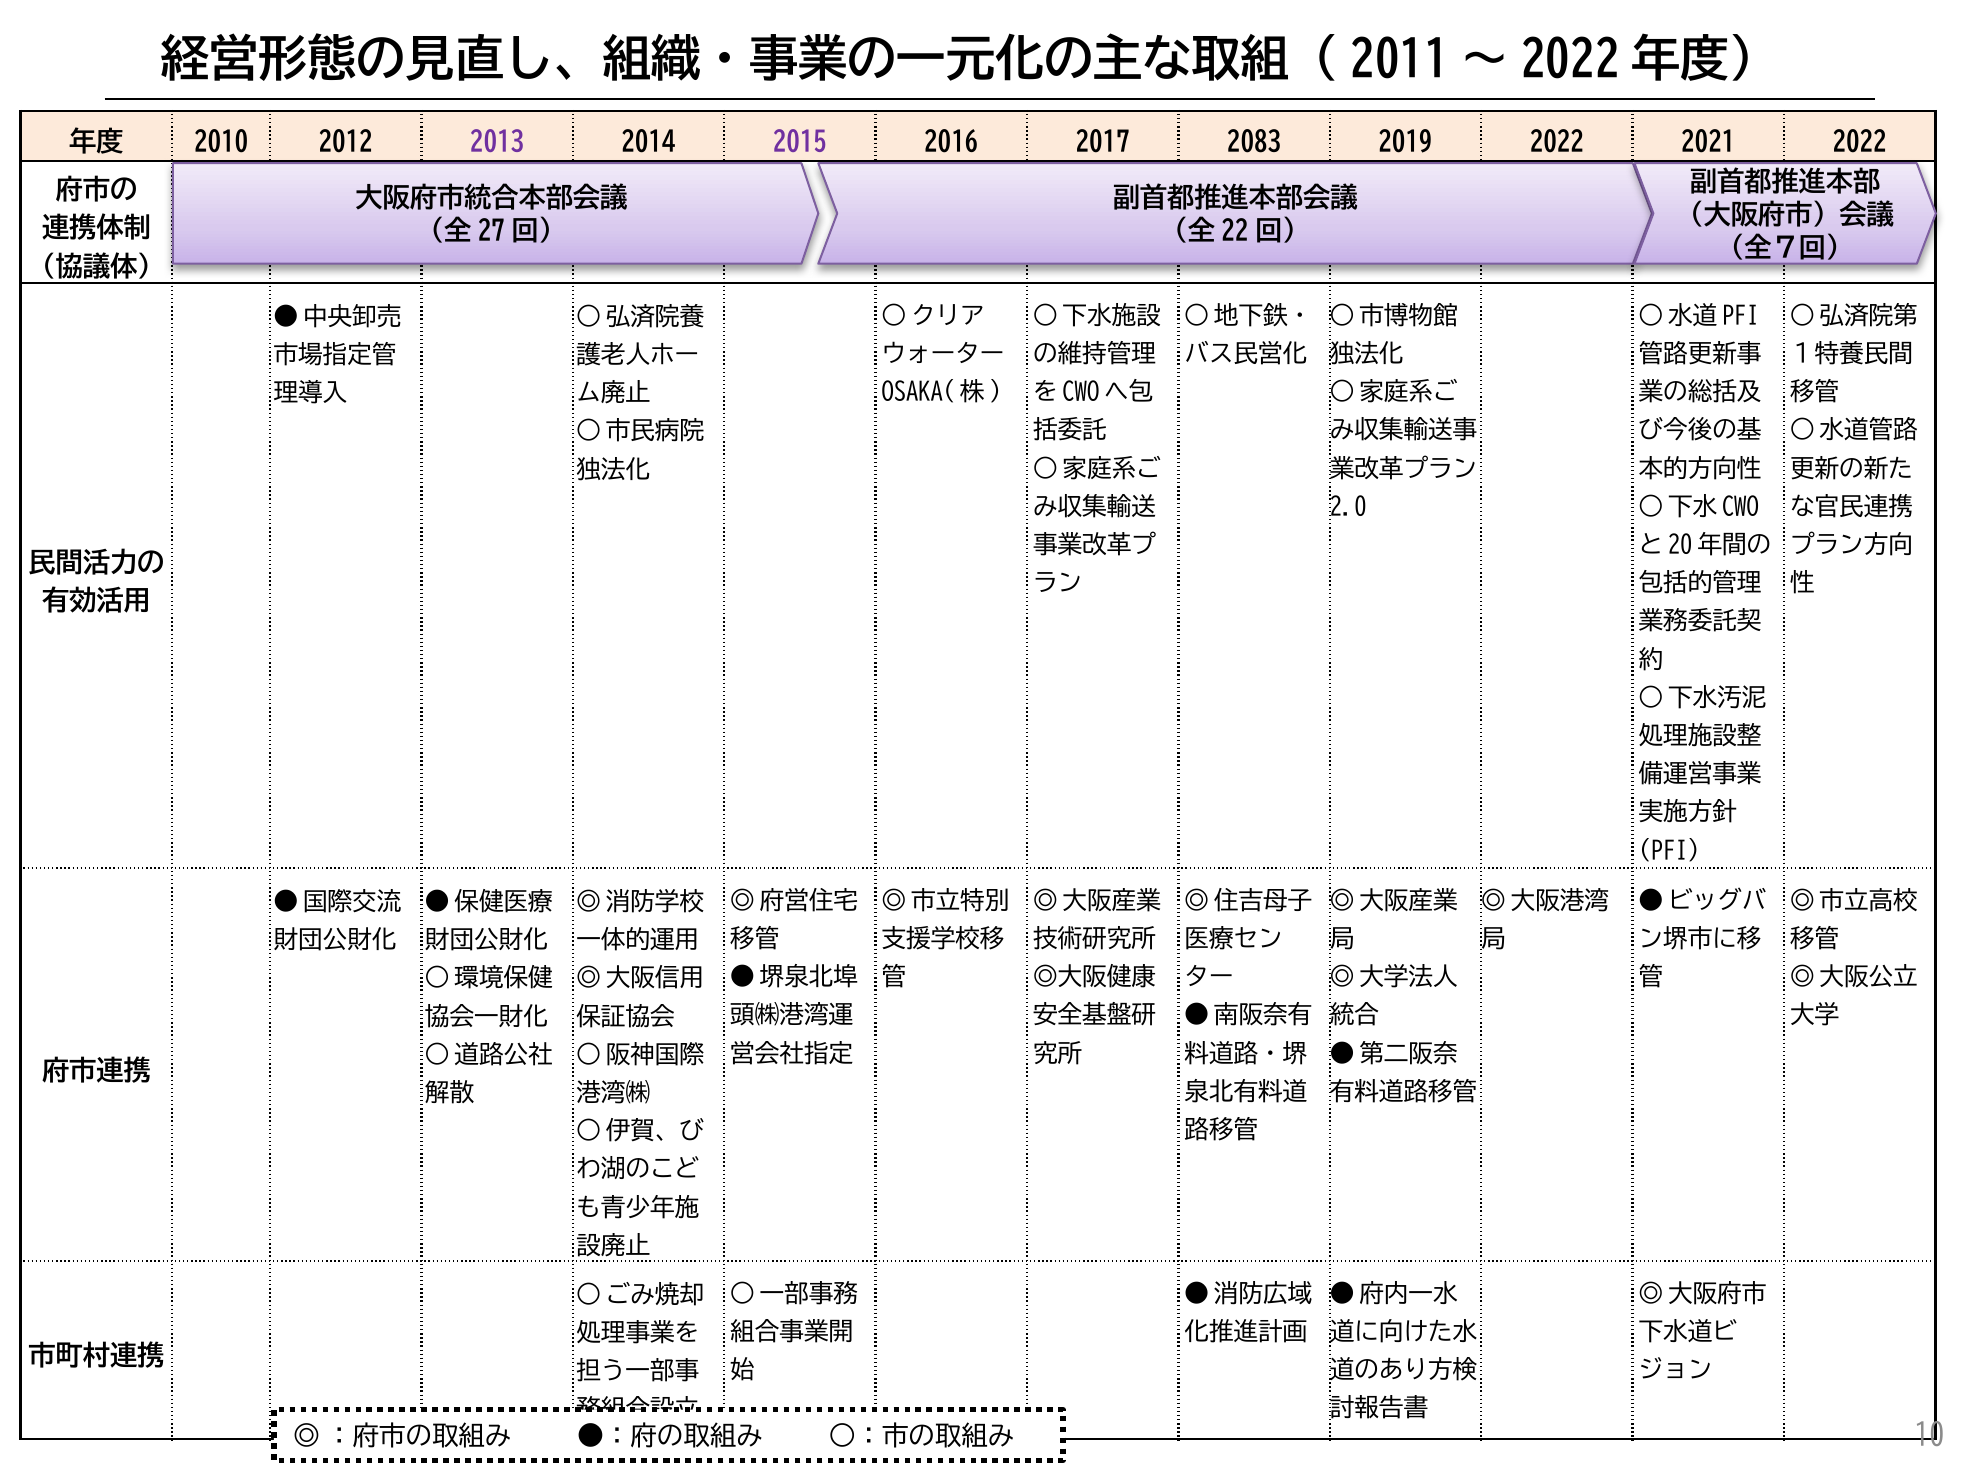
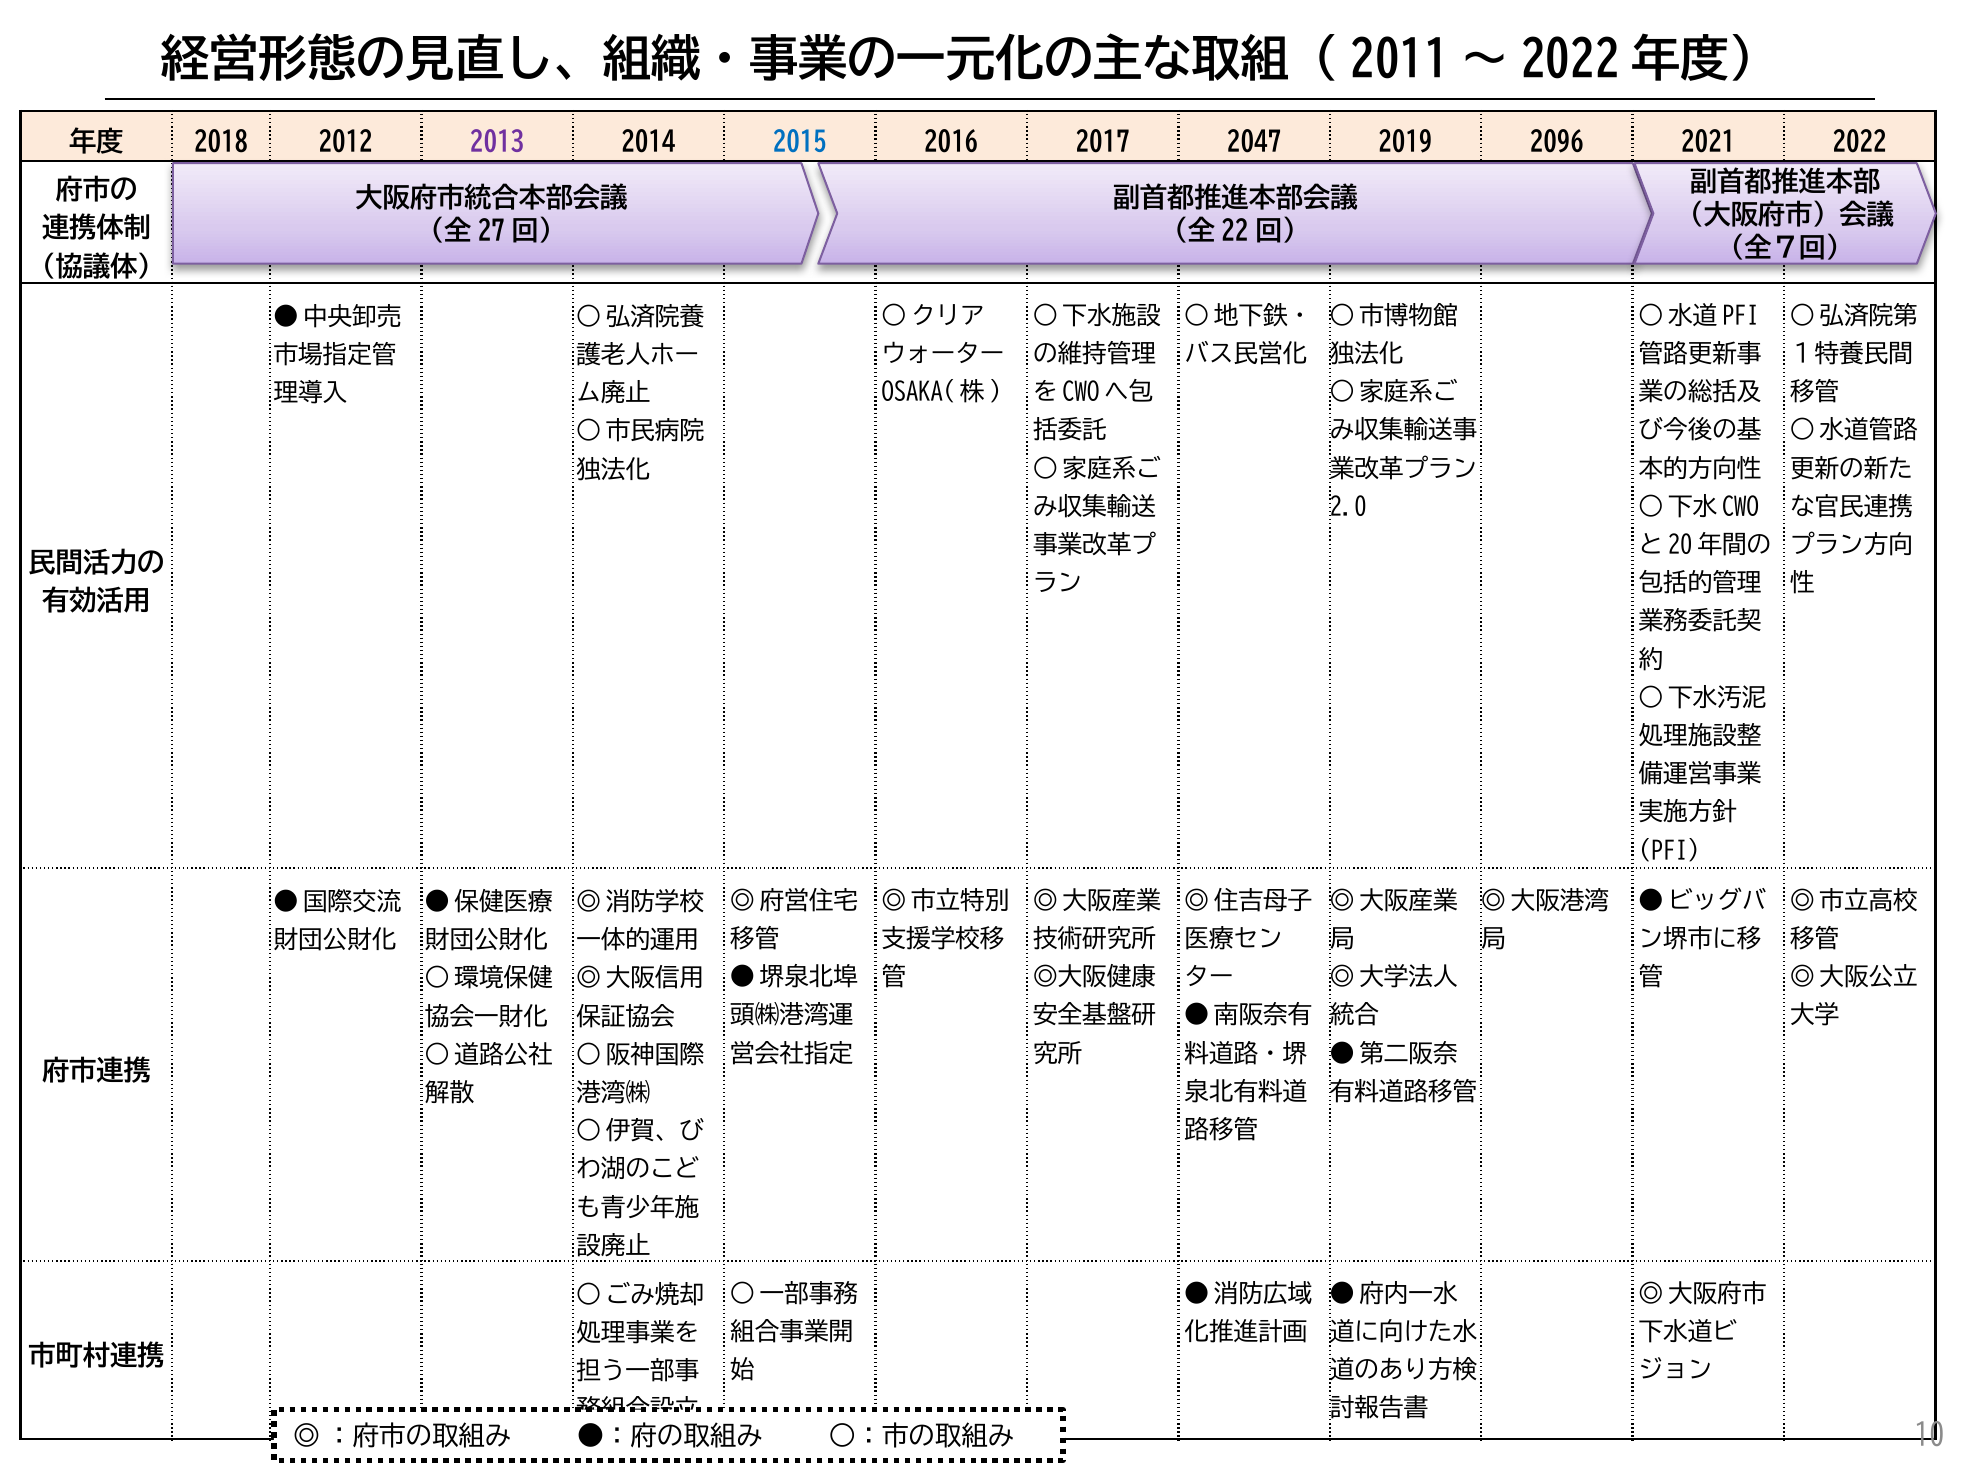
2010: 2010 -> 2018
2015 colour: purple -> blue
2083: 2083 -> 2047
2019 2022: 2022 -> 2096
